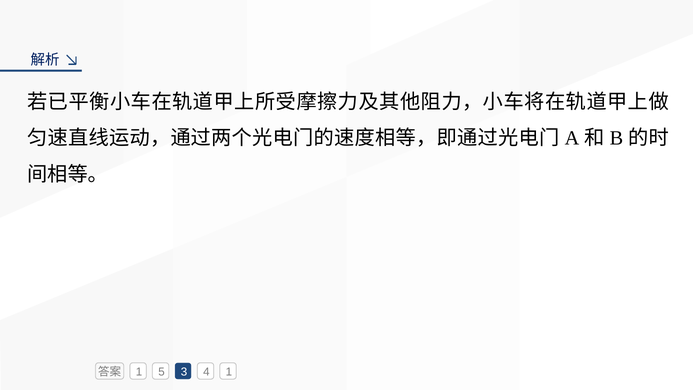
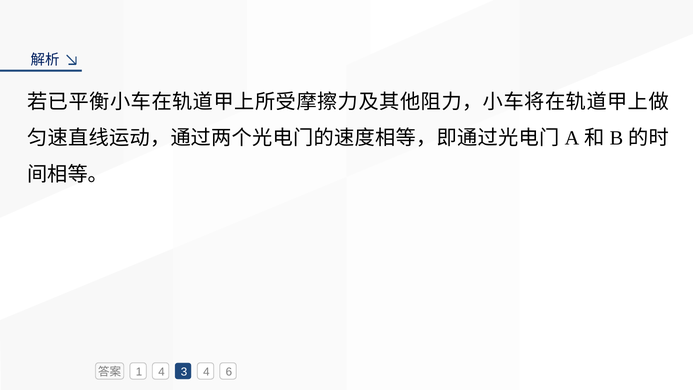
1 5: 5 -> 4
4 1: 1 -> 6
